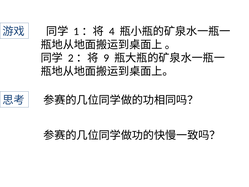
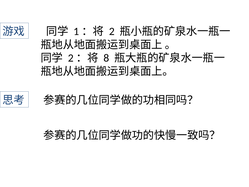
4: 4 -> 2
9: 9 -> 8
